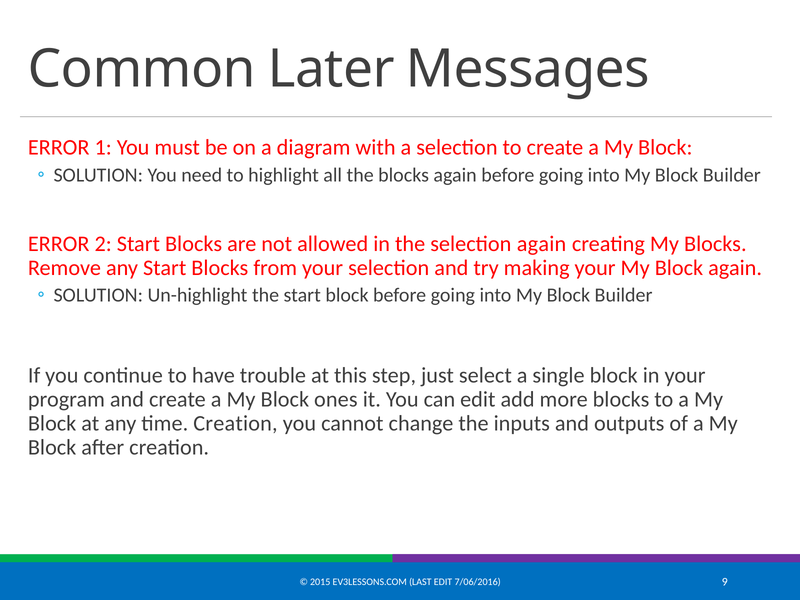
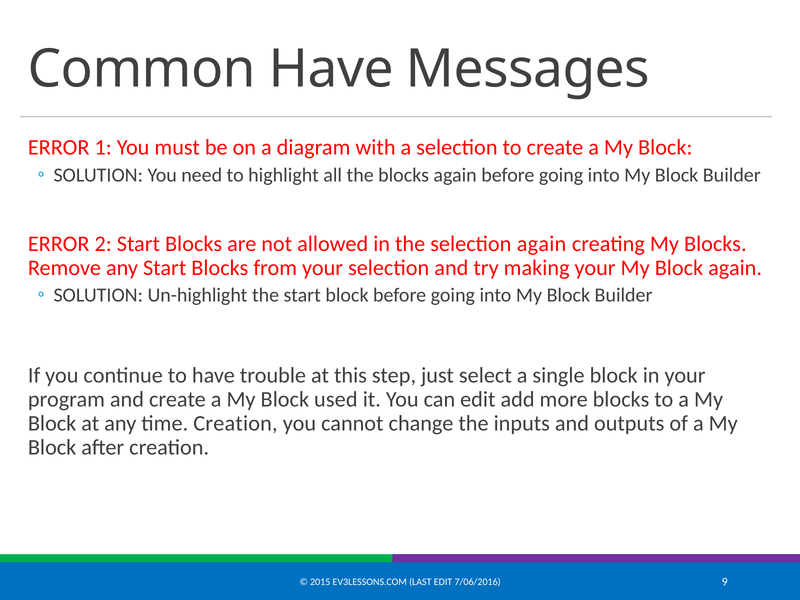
Common Later: Later -> Have
ones: ones -> used
